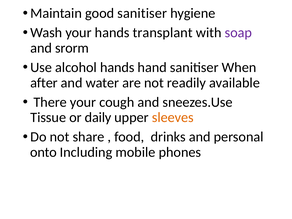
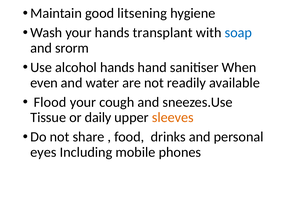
good sanitiser: sanitiser -> litsening
soap colour: purple -> blue
after: after -> even
There: There -> Flood
onto: onto -> eyes
